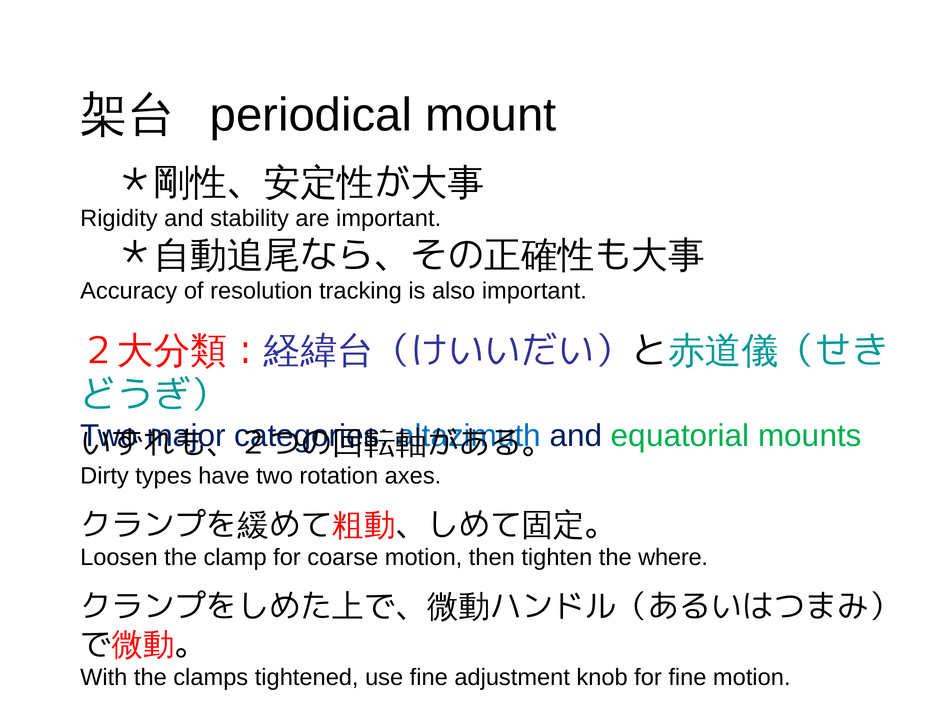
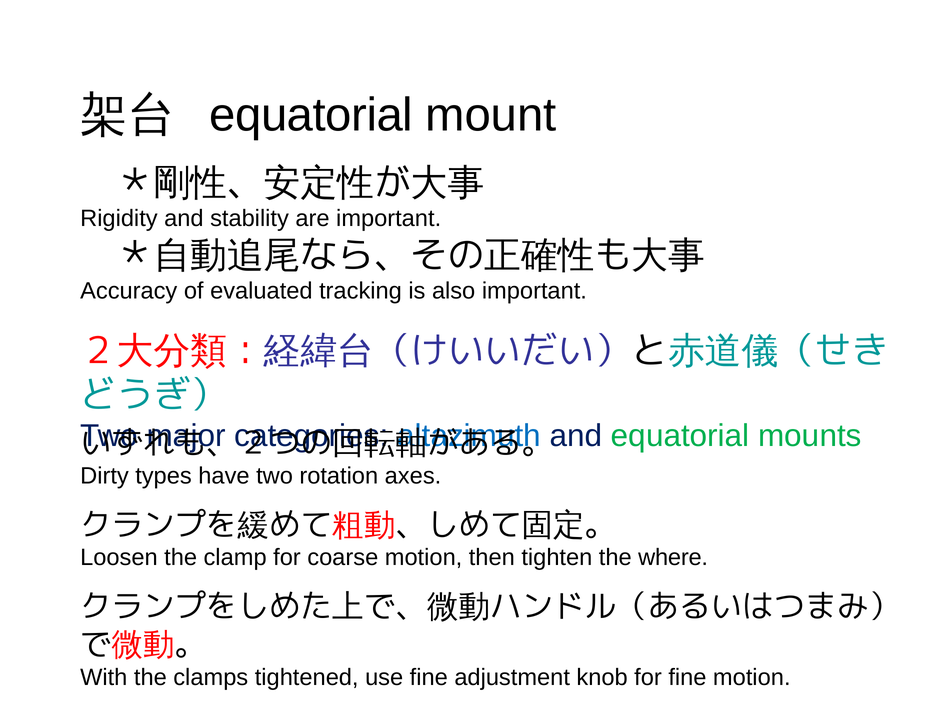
periodical at (311, 115): periodical -> equatorial
resolution: resolution -> evaluated
